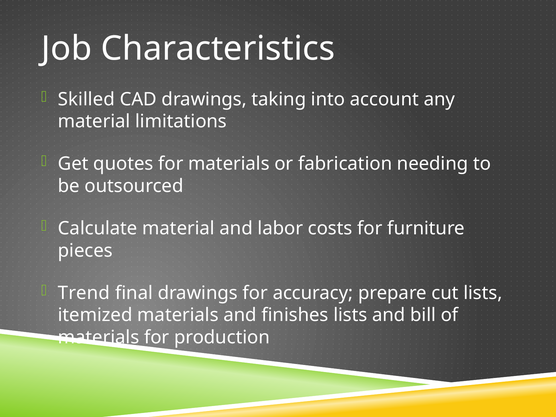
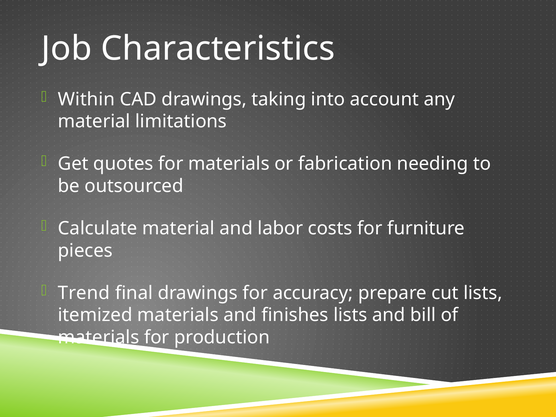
Skilled: Skilled -> Within
